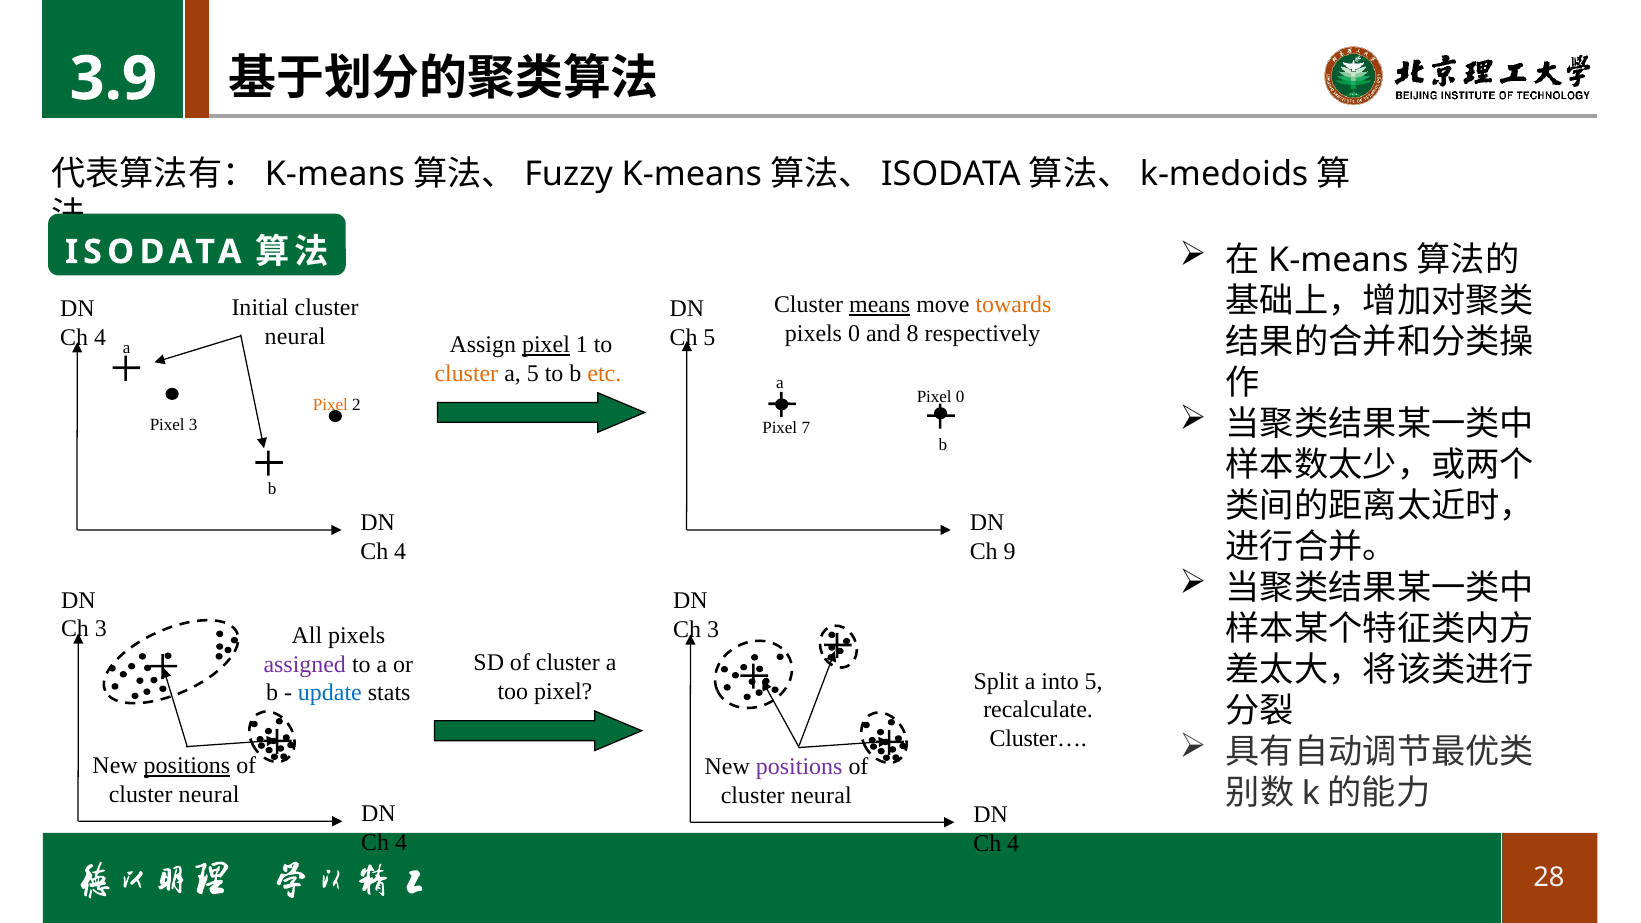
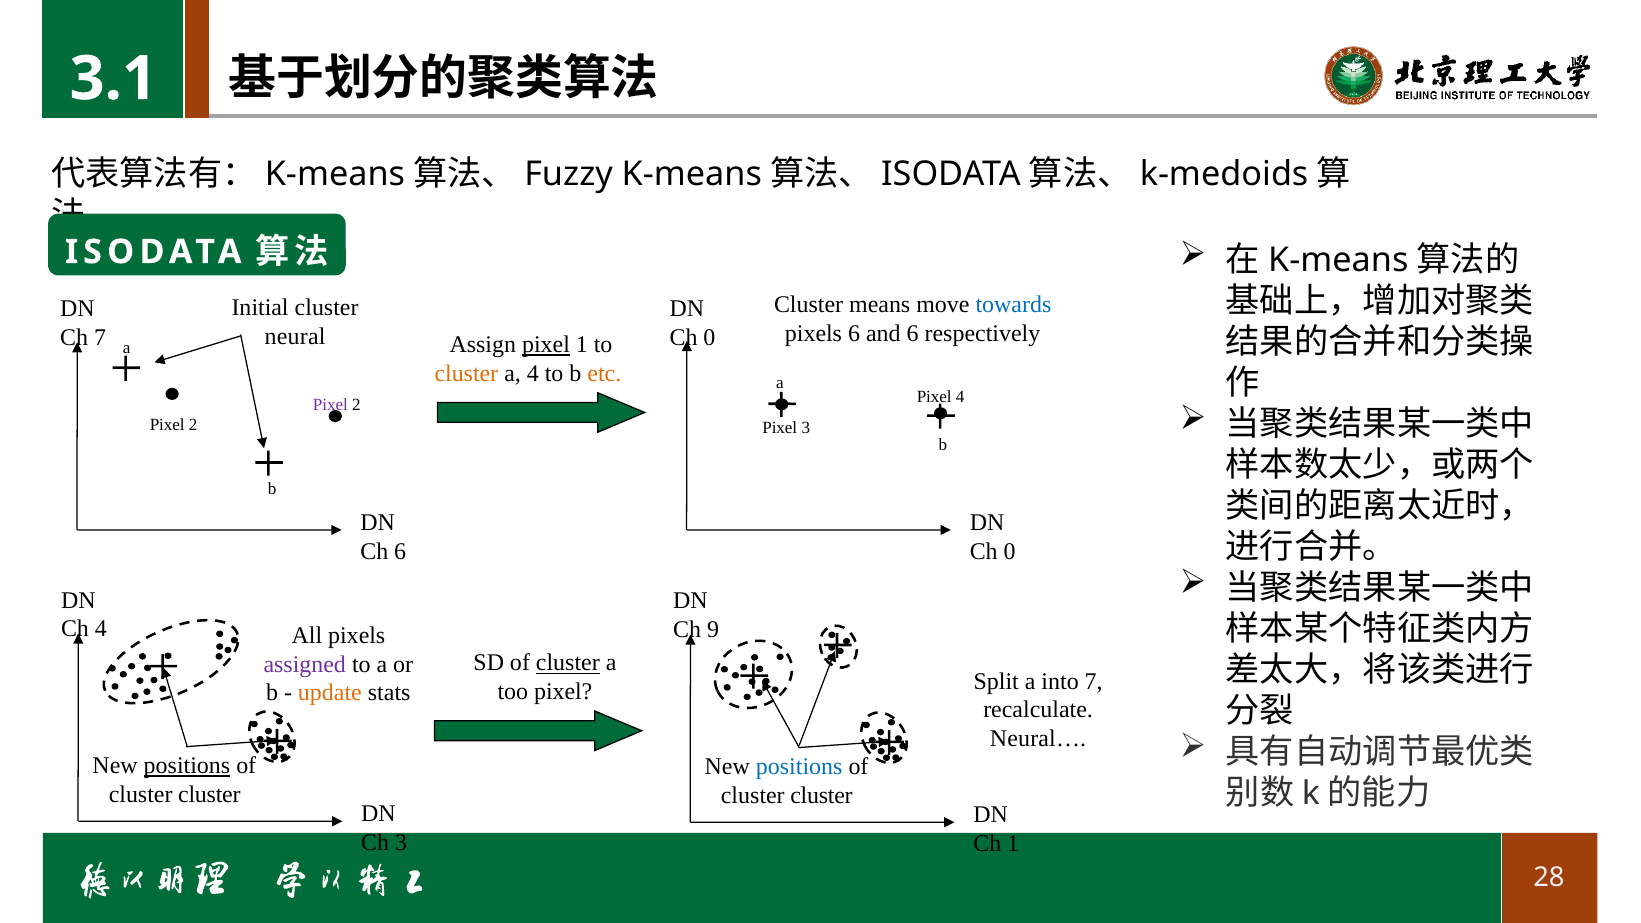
3.9: 3.9 -> 3.1
means underline: present -> none
towards colour: orange -> blue
pixels 0: 0 -> 6
and 8: 8 -> 6
4 at (100, 338): 4 -> 7
5 at (709, 338): 5 -> 0
a 5: 5 -> 4
Pixel 0: 0 -> 4
Pixel at (330, 405) colour: orange -> purple
3 at (193, 425): 3 -> 2
Pixel 7: 7 -> 3
4 at (400, 551): 4 -> 6
9 at (1010, 551): 9 -> 0
3 at (101, 629): 3 -> 4
3 at (713, 630): 3 -> 9
cluster at (568, 663) underline: none -> present
into 5: 5 -> 7
update colour: blue -> orange
Cluster…: Cluster… -> Neural…
positions at (799, 767) colour: purple -> blue
neural at (209, 795): neural -> cluster
neural at (821, 796): neural -> cluster
4 at (401, 843): 4 -> 3
4 at (1013, 844): 4 -> 1
